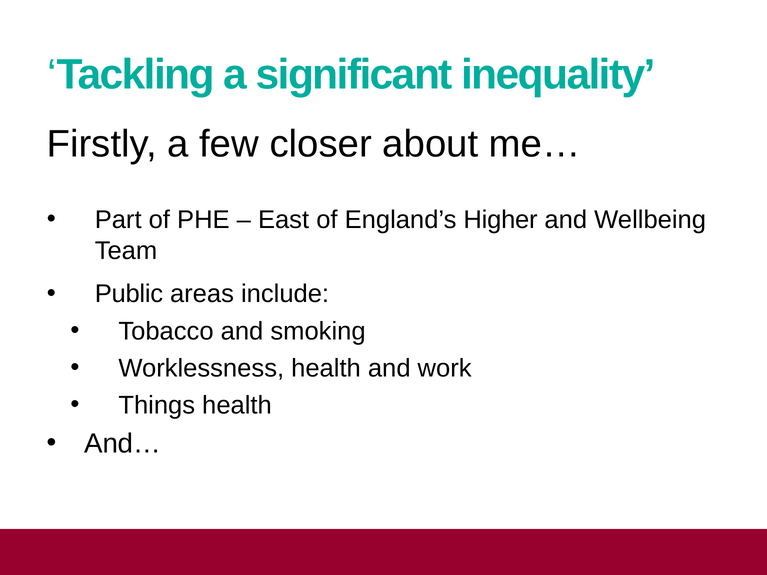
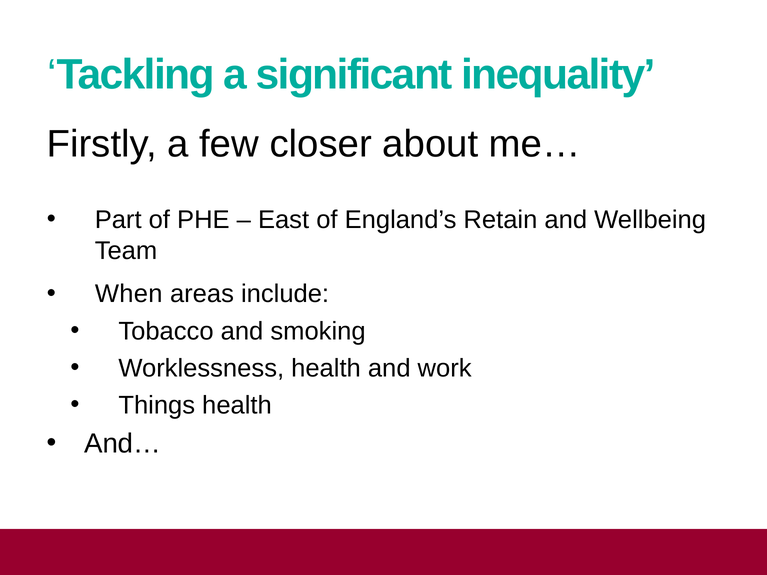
Higher: Higher -> Retain
Public: Public -> When
